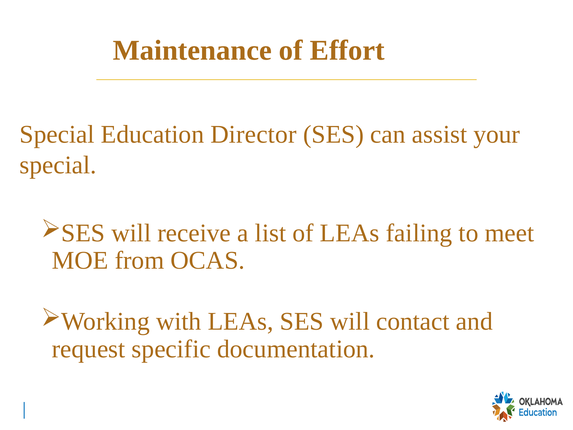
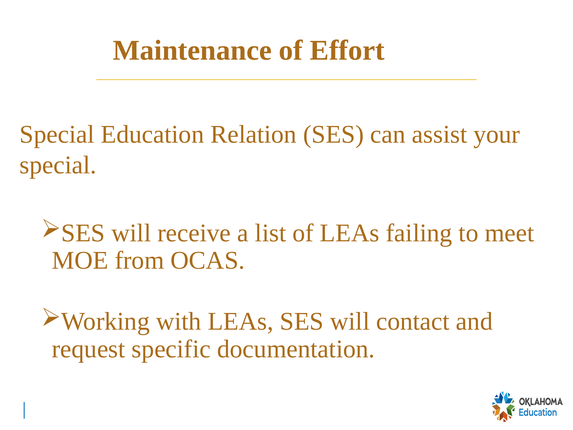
Director: Director -> Relation
